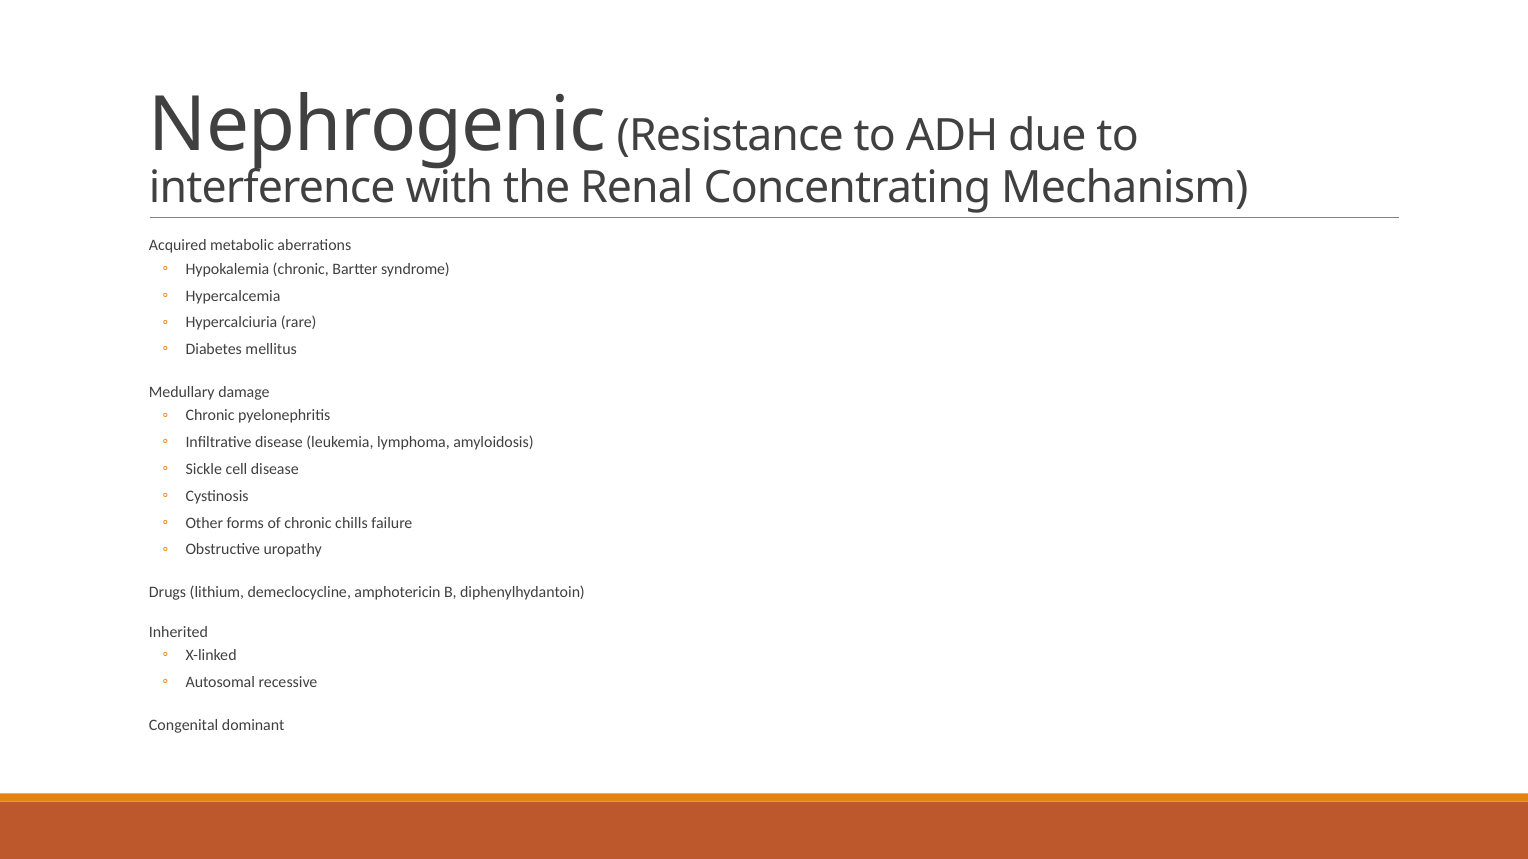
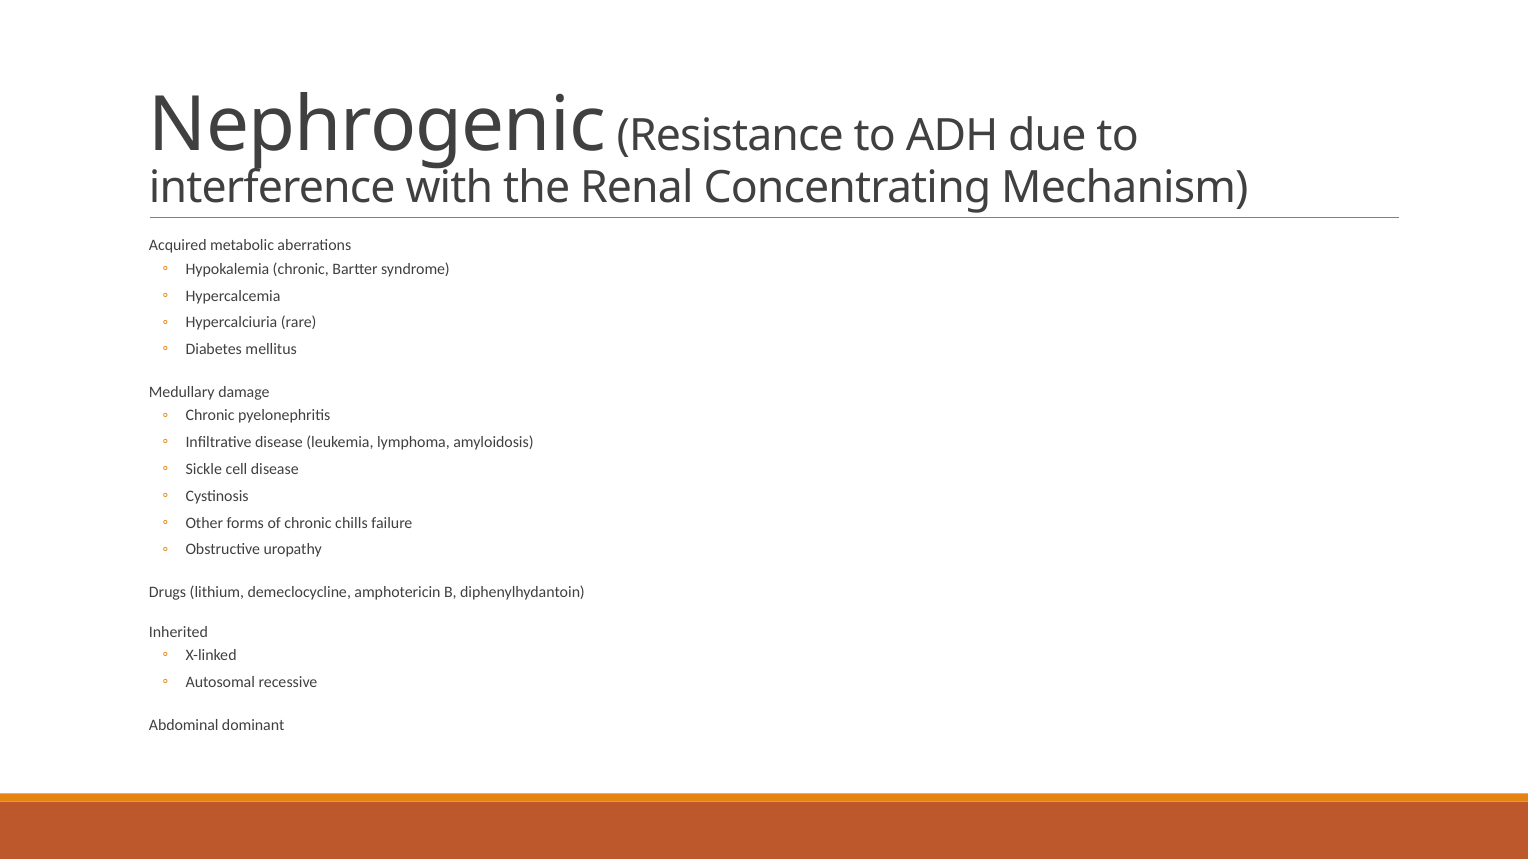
Congenital: Congenital -> Abdominal
